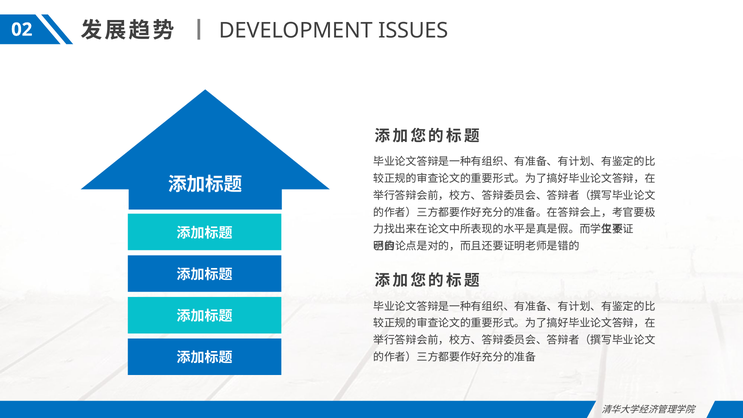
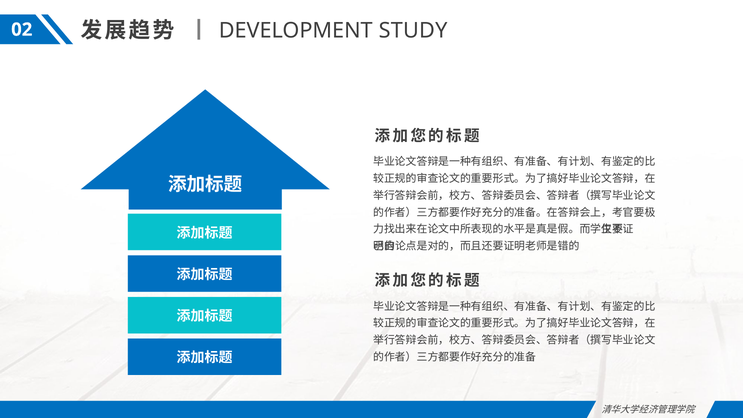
ISSUES: ISSUES -> STUDY
